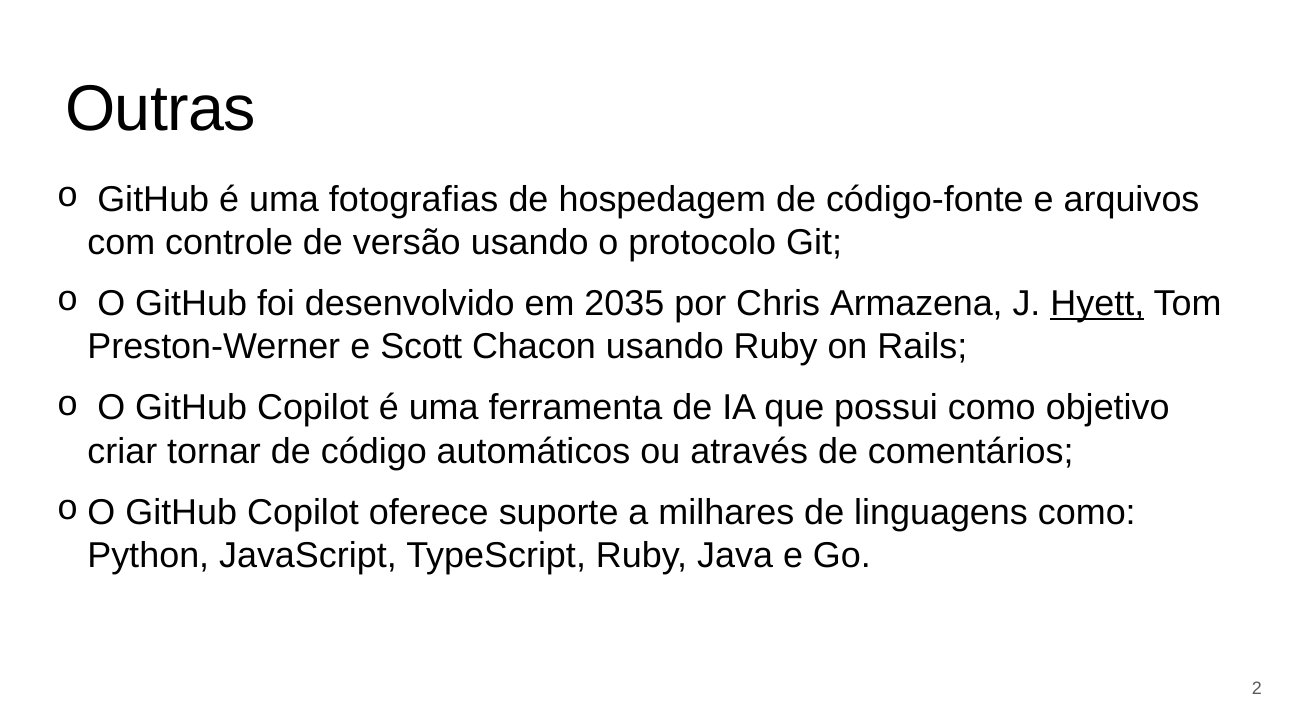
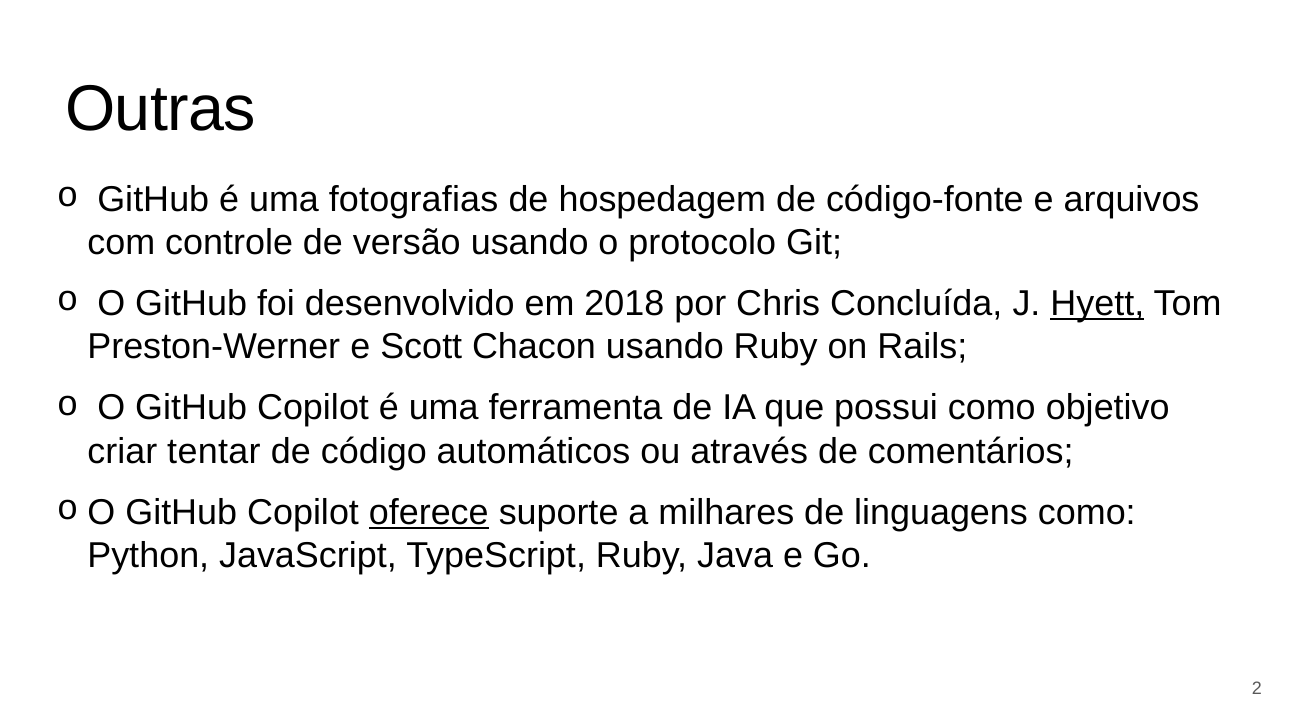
2035: 2035 -> 2018
Armazena: Armazena -> Concluída
tornar: tornar -> tentar
oferece underline: none -> present
